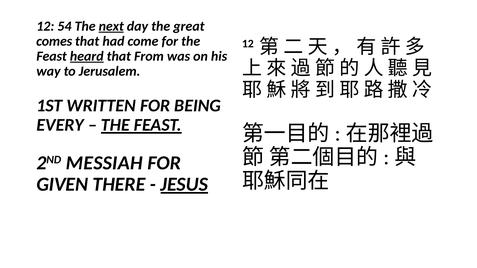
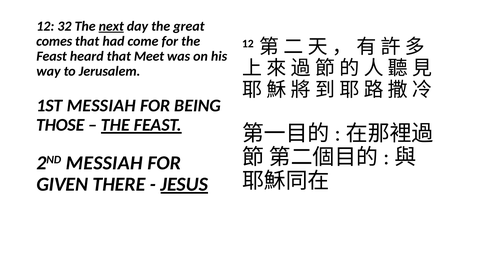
54: 54 -> 32
heard underline: present -> none
From: From -> Meet
1ST WRITTEN: WRITTEN -> MESSIAH
EVERY: EVERY -> THOSE
